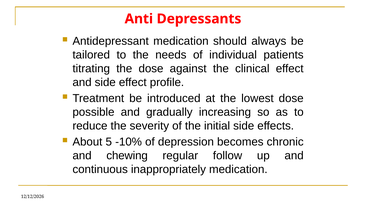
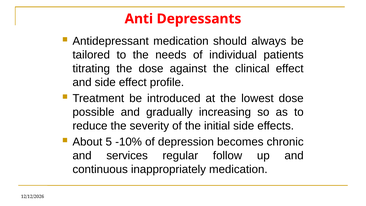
chewing: chewing -> services
